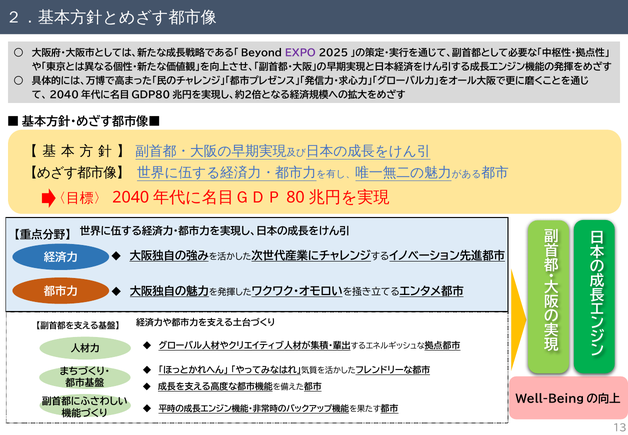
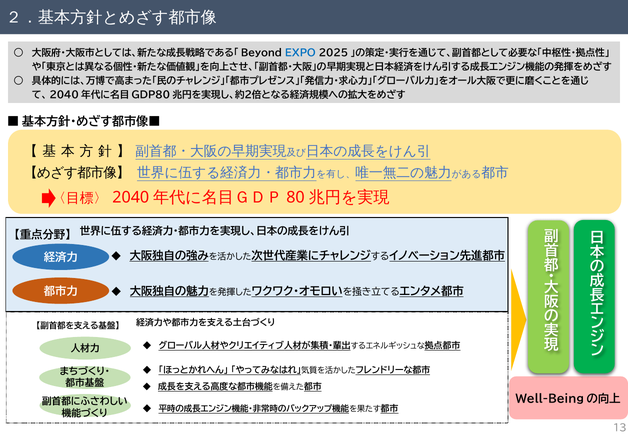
EXPO colour: purple -> blue
